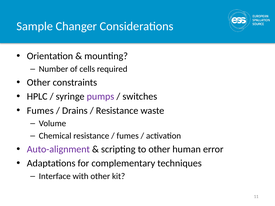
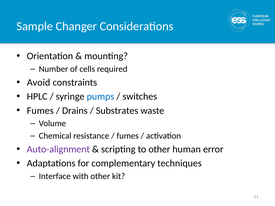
Other at (39, 83): Other -> Avoid
pumps colour: purple -> blue
Resistance at (117, 111): Resistance -> Substrates
